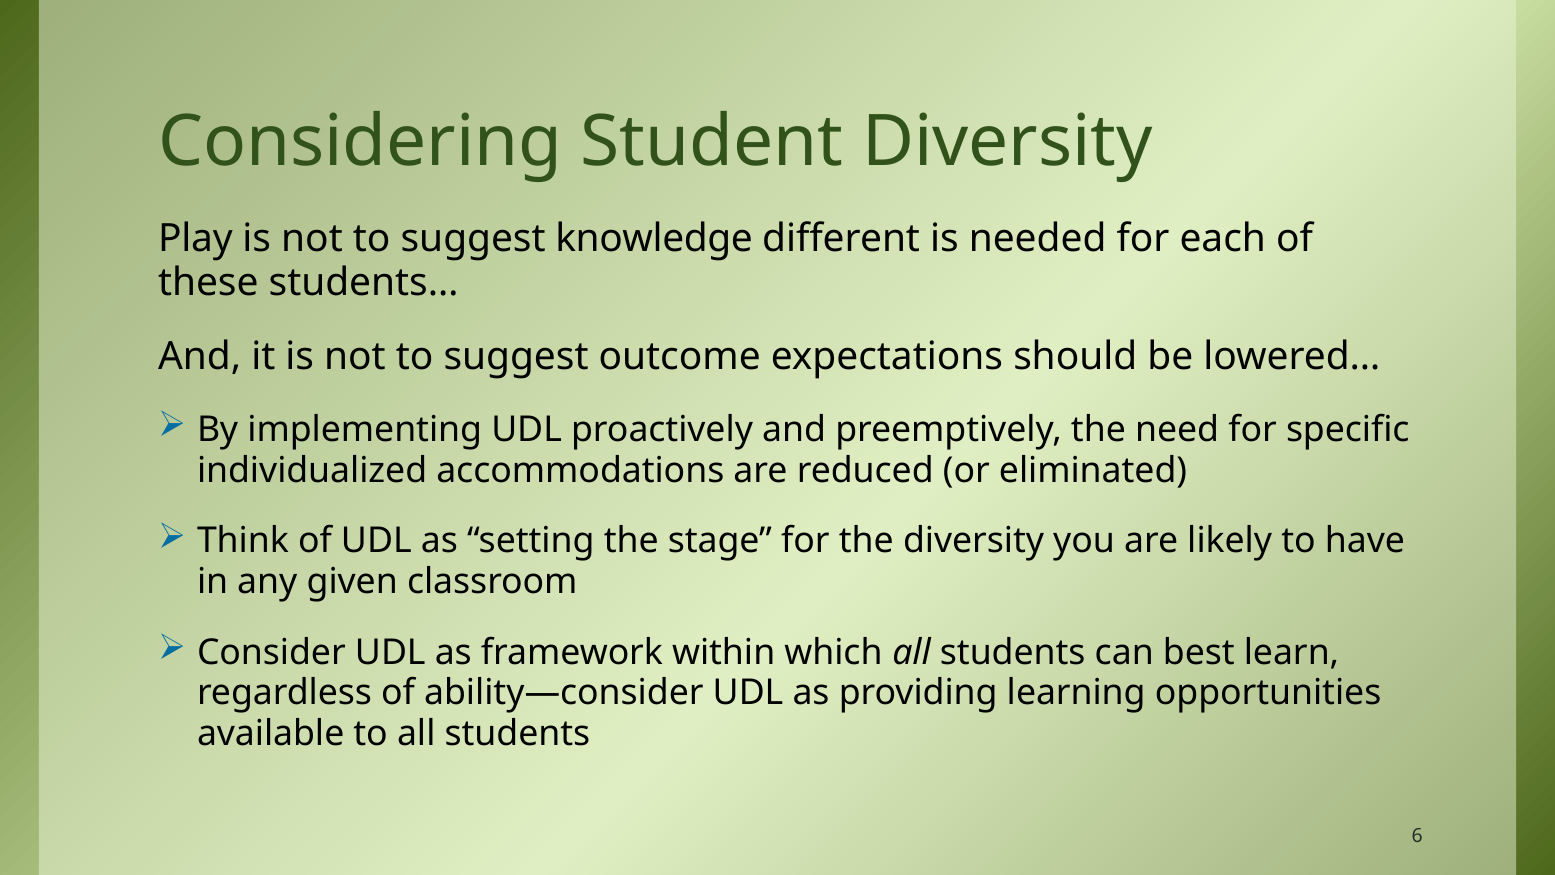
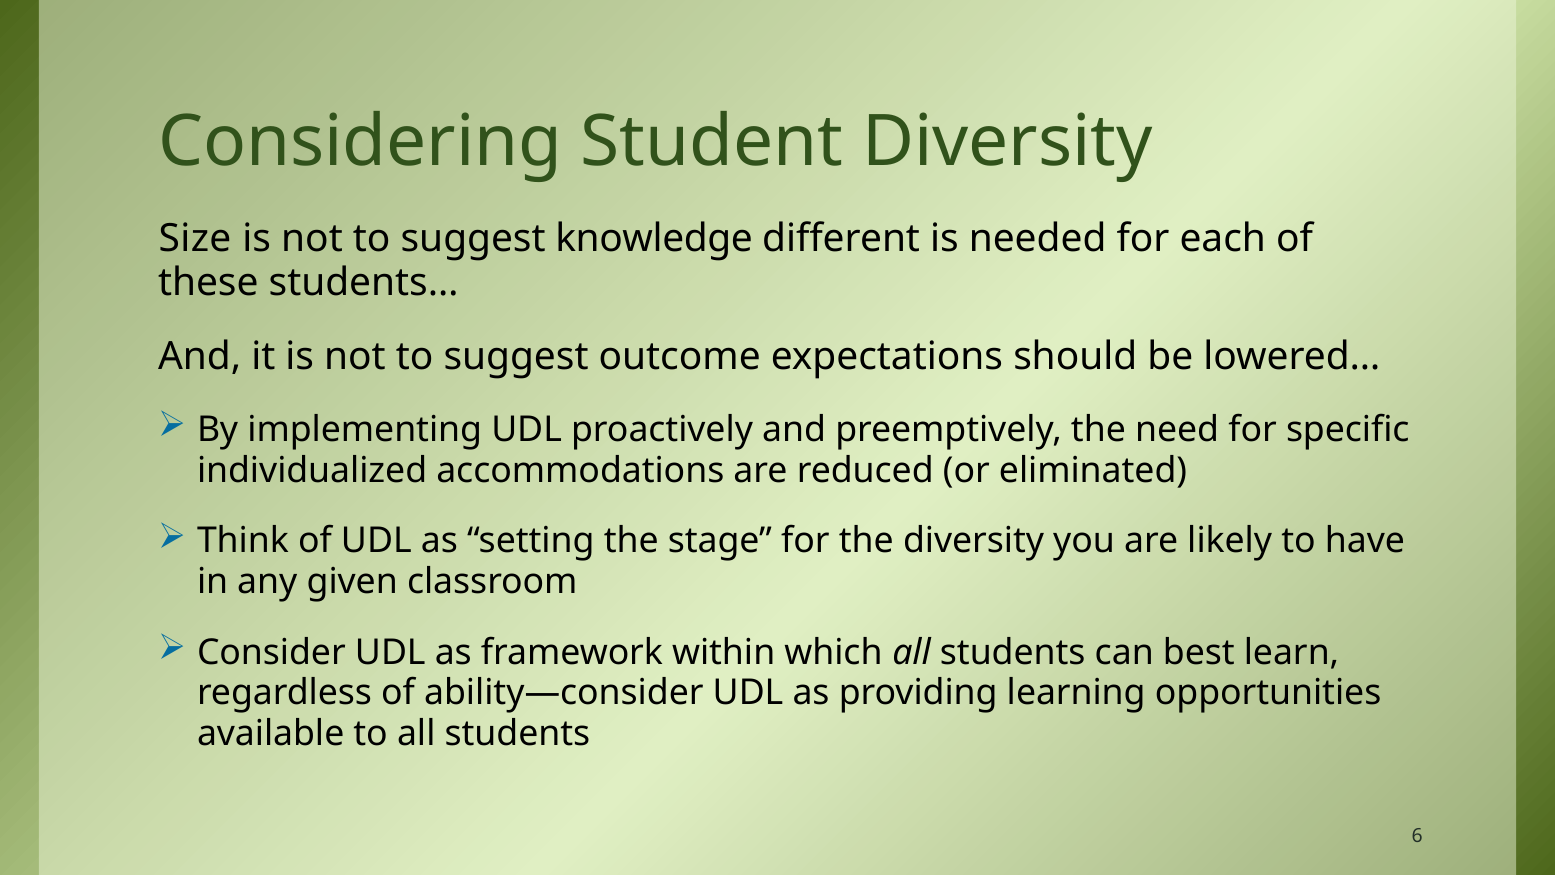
Play: Play -> Size
